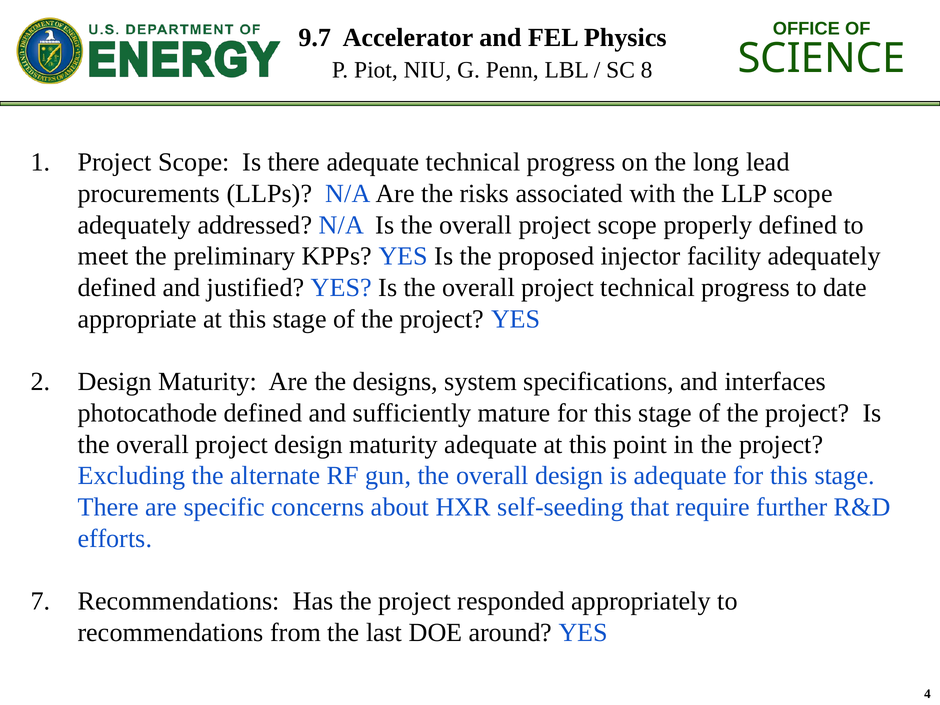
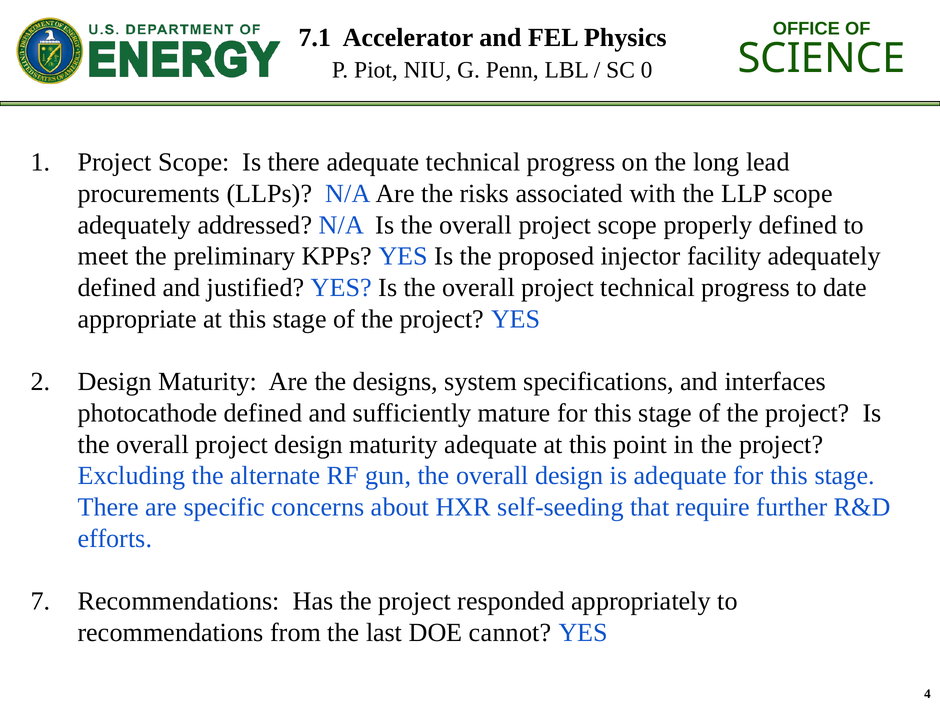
9.7: 9.7 -> 7.1
8: 8 -> 0
around: around -> cannot
